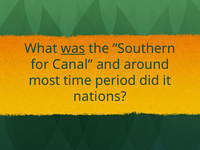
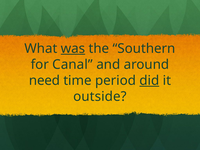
most: most -> need
did underline: none -> present
nations: nations -> outside
